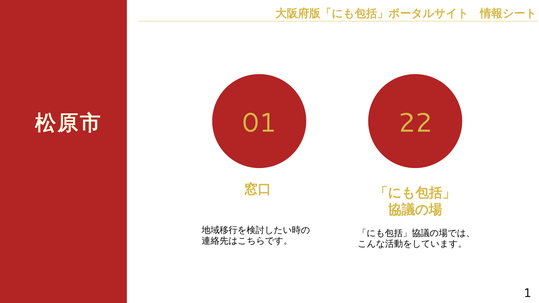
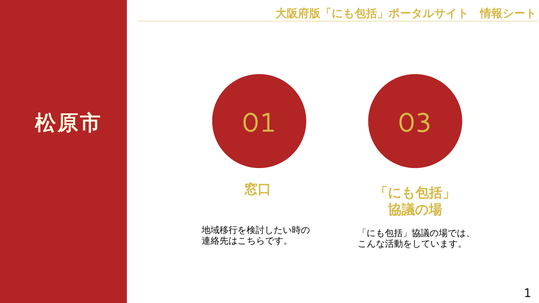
22: 22 -> 03
